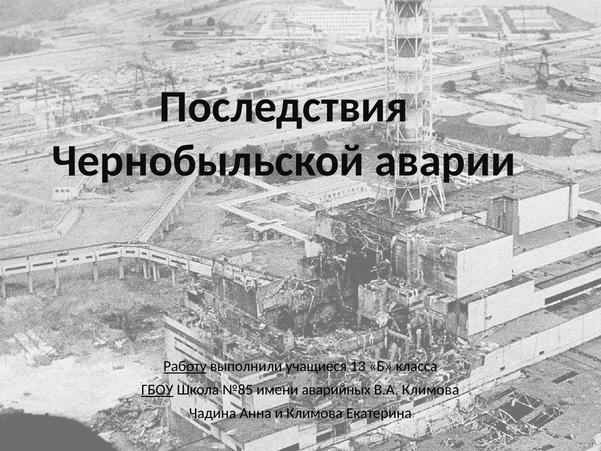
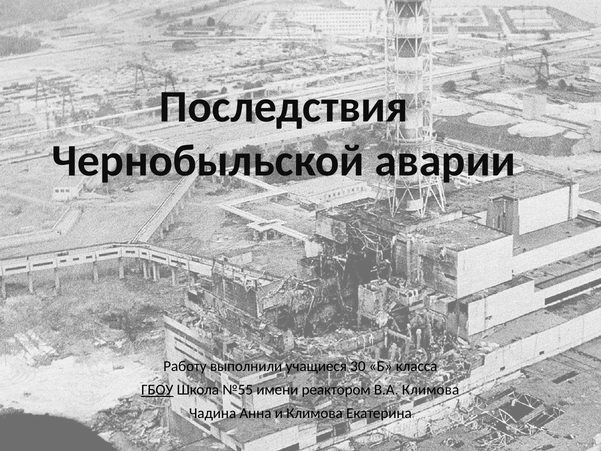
Работу underline: present -> none
13: 13 -> 30
№85: №85 -> №55
аварийных: аварийных -> реактором
